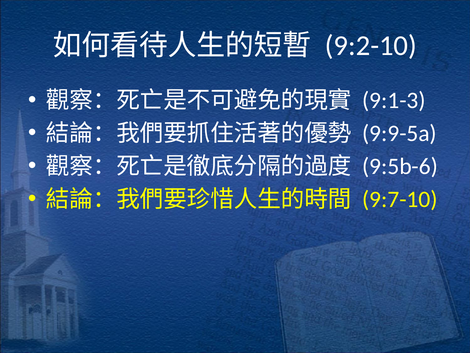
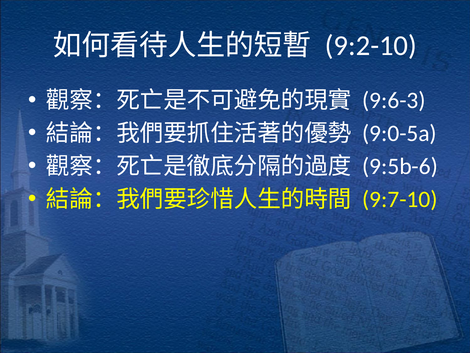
9:1-3: 9:1-3 -> 9:6-3
9:9-5a: 9:9-5a -> 9:0-5a
